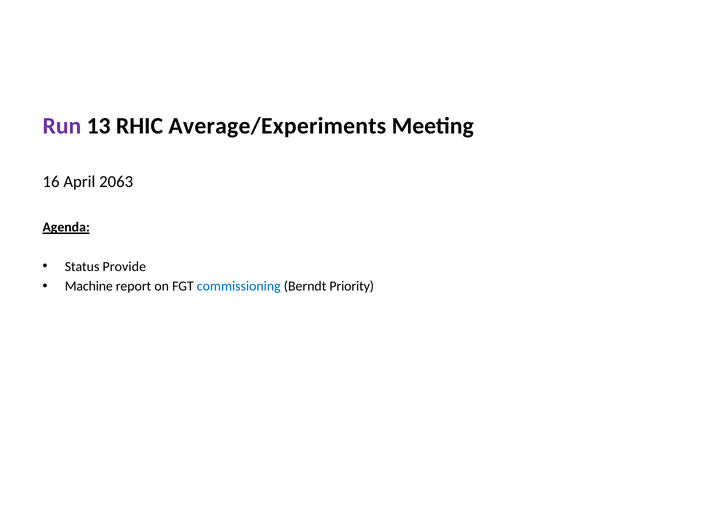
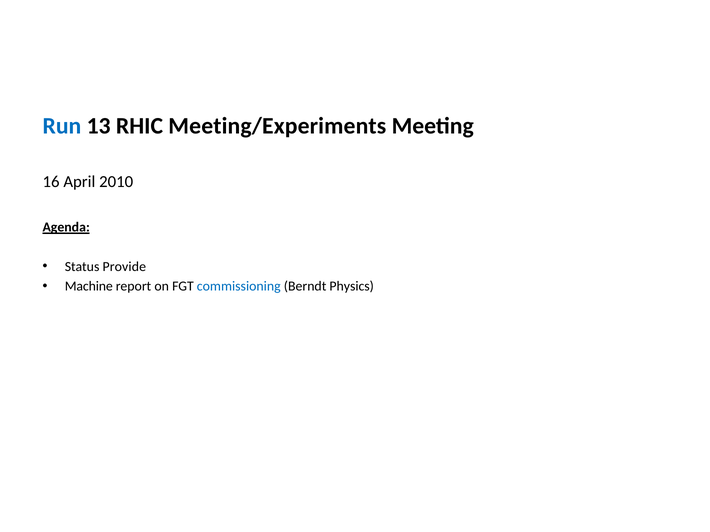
Run colour: purple -> blue
Average/Experiments: Average/Experiments -> Meeting/Experiments
2063: 2063 -> 2010
Priority: Priority -> Physics
